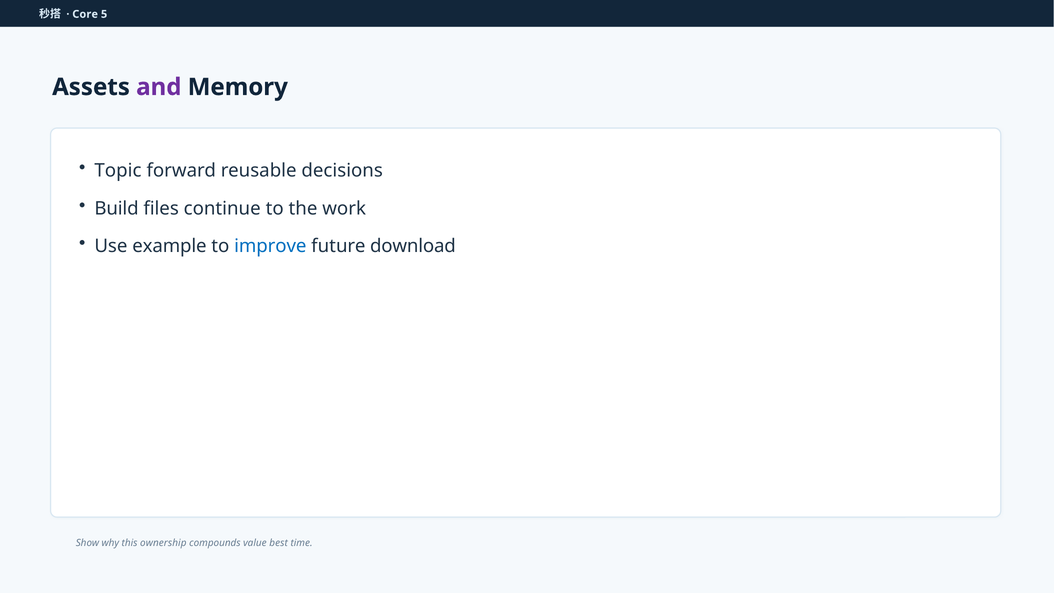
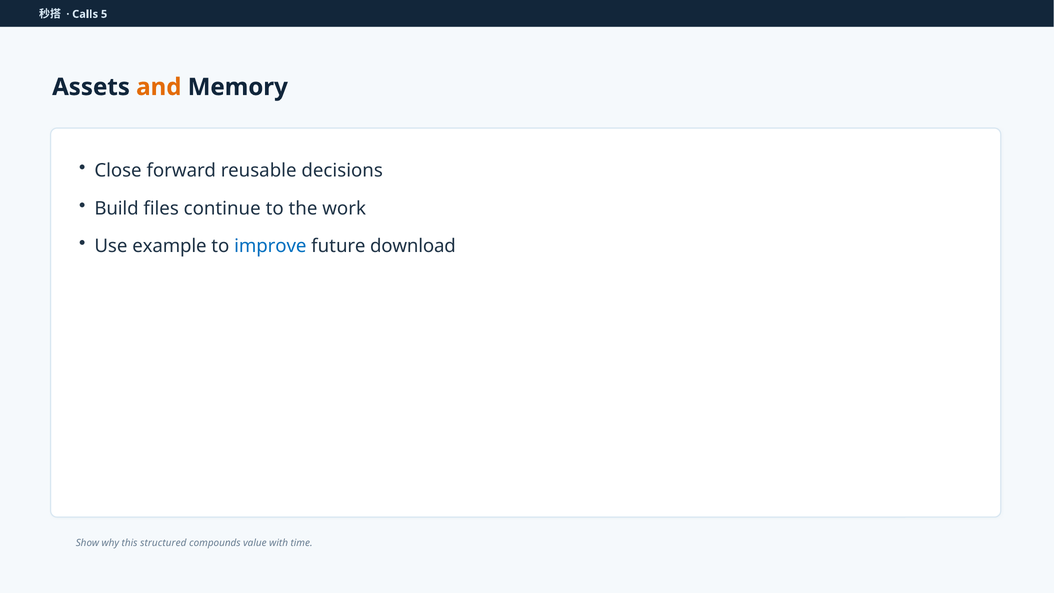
Core: Core -> Calls
and colour: purple -> orange
Topic: Topic -> Close
ownership: ownership -> structured
best: best -> with
